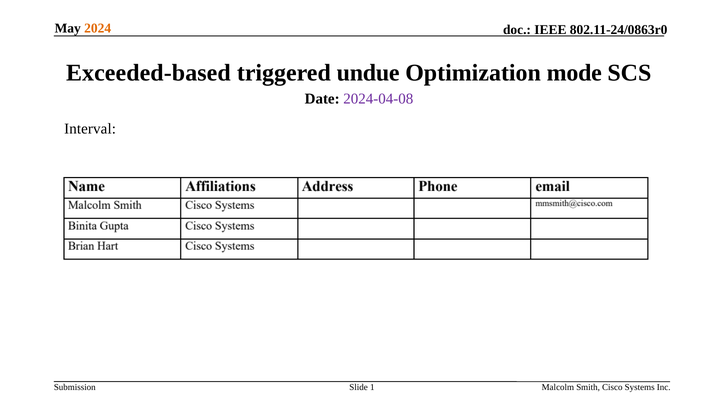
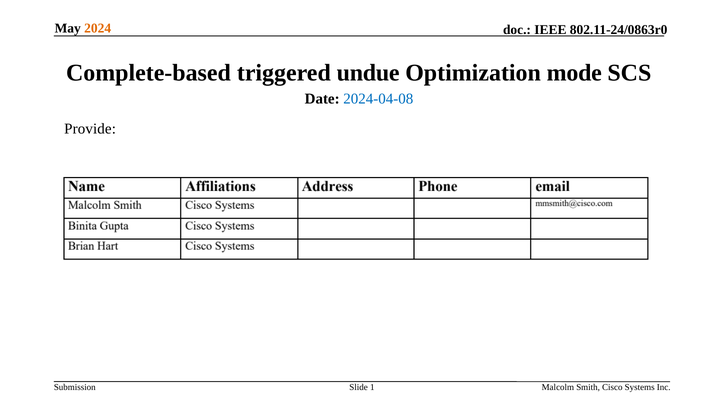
Exceeded-based: Exceeded-based -> Complete-based
2024-04-08 colour: purple -> blue
Interval: Interval -> Provide
